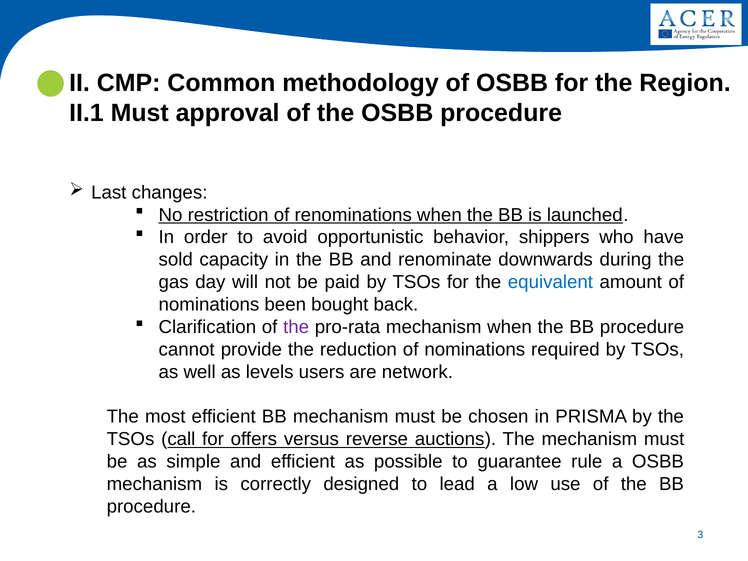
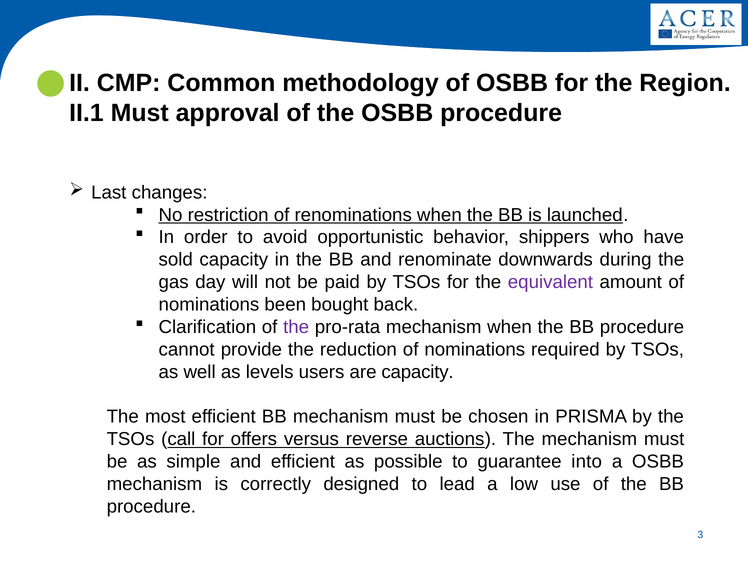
equivalent colour: blue -> purple
are network: network -> capacity
rule: rule -> into
